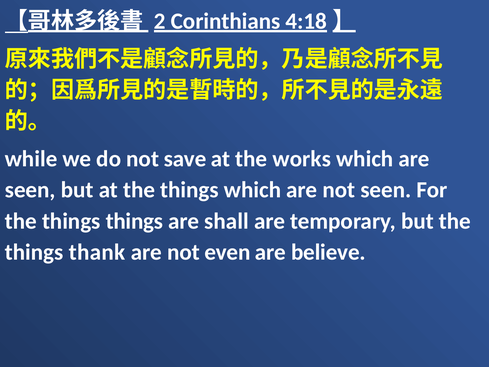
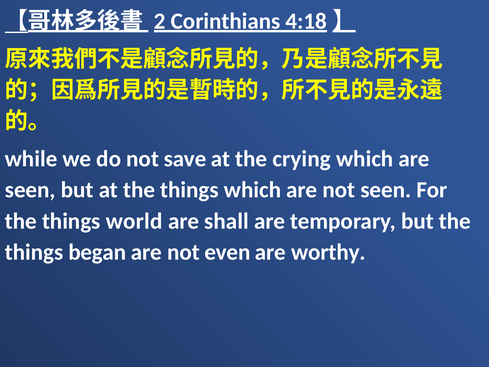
works: works -> crying
things things: things -> world
thank: thank -> began
believe: believe -> worthy
